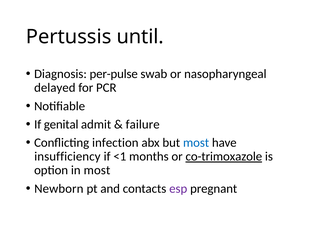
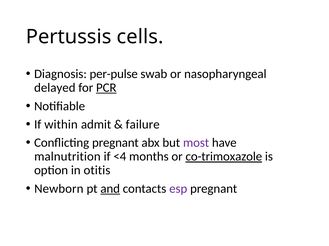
until: until -> cells
PCR underline: none -> present
genital: genital -> within
Conflicting infection: infection -> pregnant
most at (196, 143) colour: blue -> purple
insufficiency: insufficiency -> malnutrition
<1: <1 -> <4
in most: most -> otitis
and underline: none -> present
